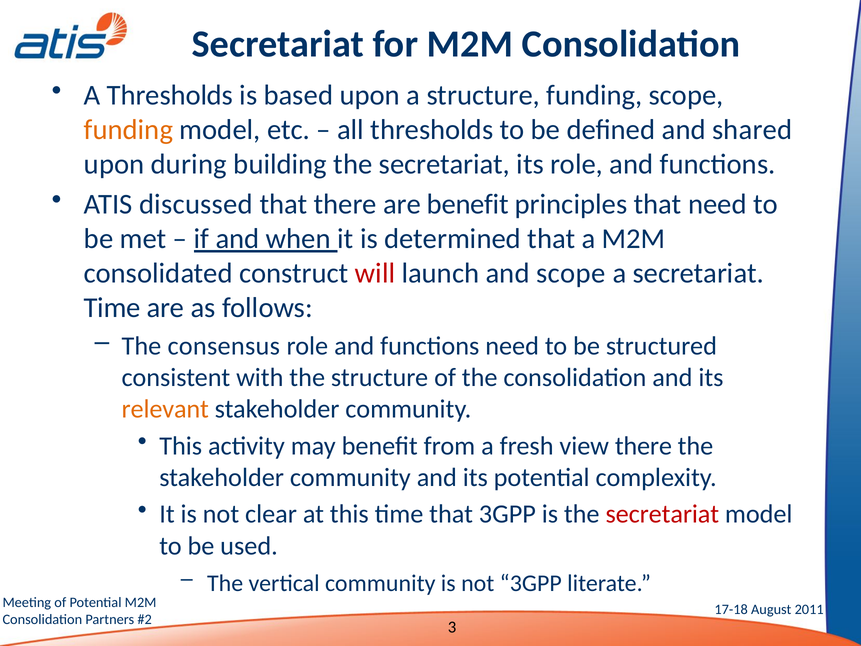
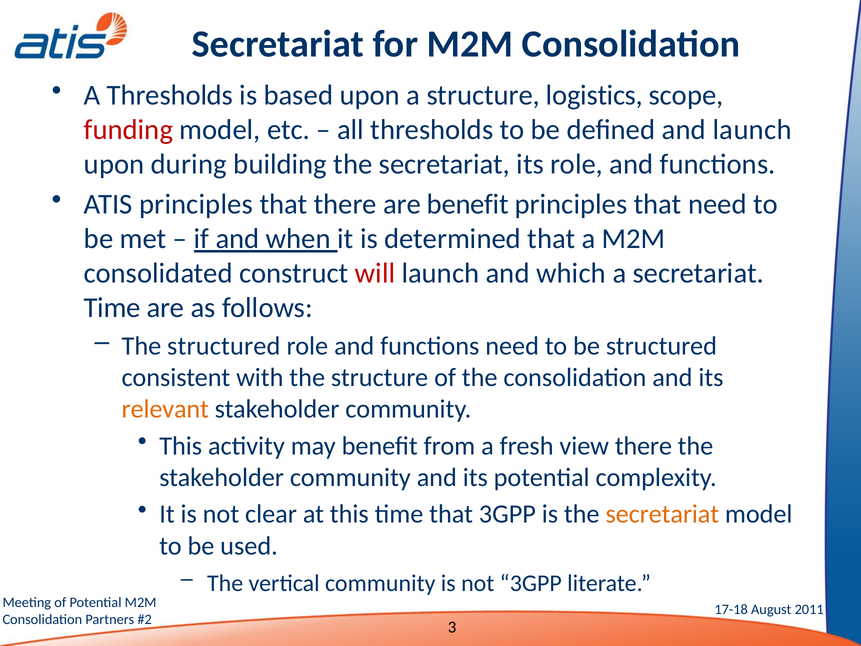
structure funding: funding -> logistics
funding at (129, 130) colour: orange -> red
and shared: shared -> launch
ATIS discussed: discussed -> principles
and scope: scope -> which
The consensus: consensus -> structured
secretariat at (662, 514) colour: red -> orange
